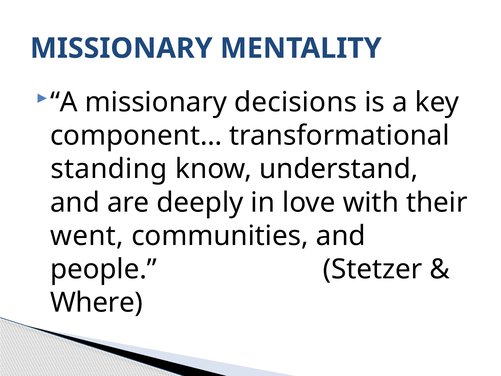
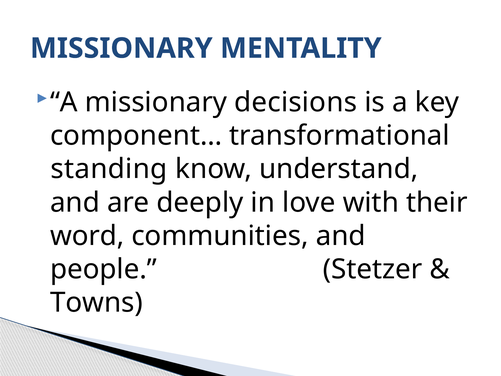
went: went -> word
Where: Where -> Towns
